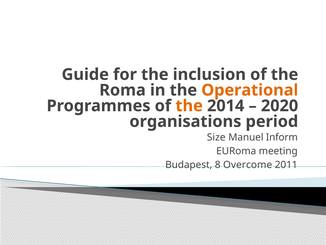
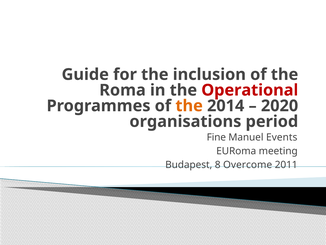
Operational colour: orange -> red
Size: Size -> Fine
Inform: Inform -> Events
